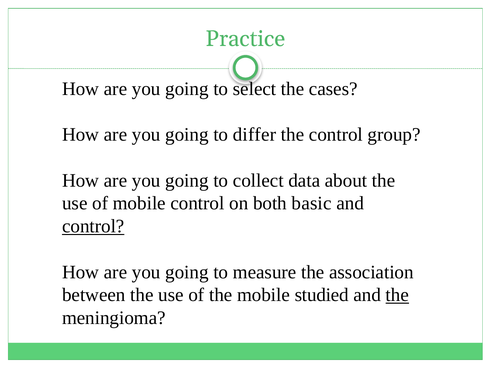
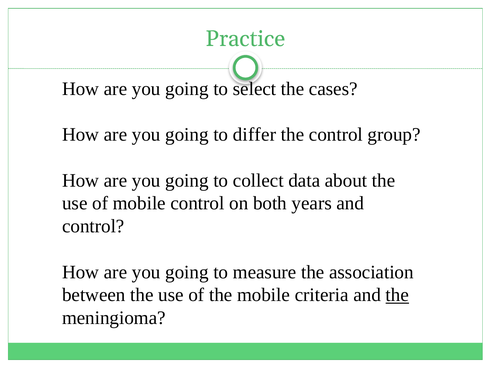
basic: basic -> years
control at (93, 226) underline: present -> none
studied: studied -> criteria
